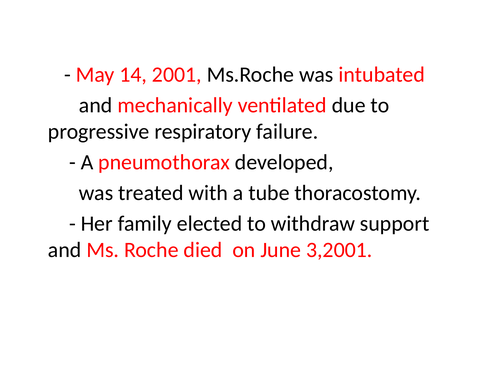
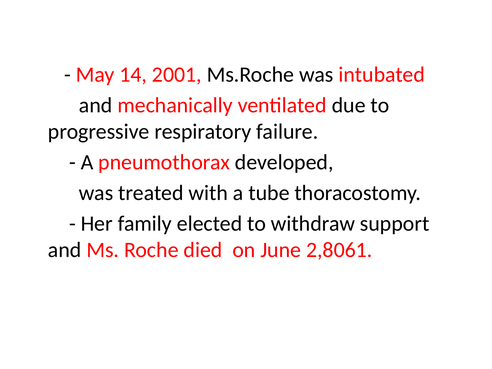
3,2001: 3,2001 -> 2,8061
